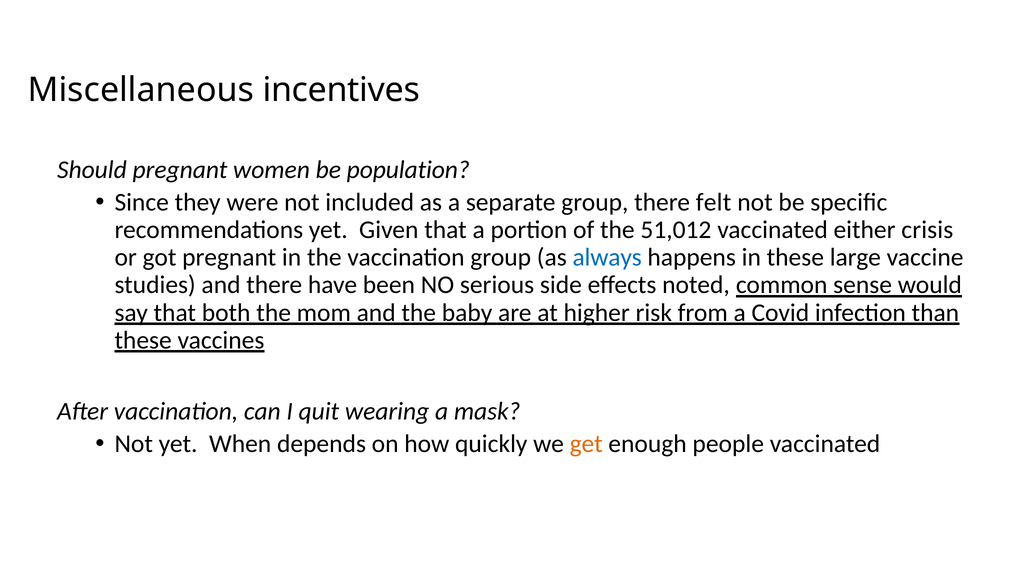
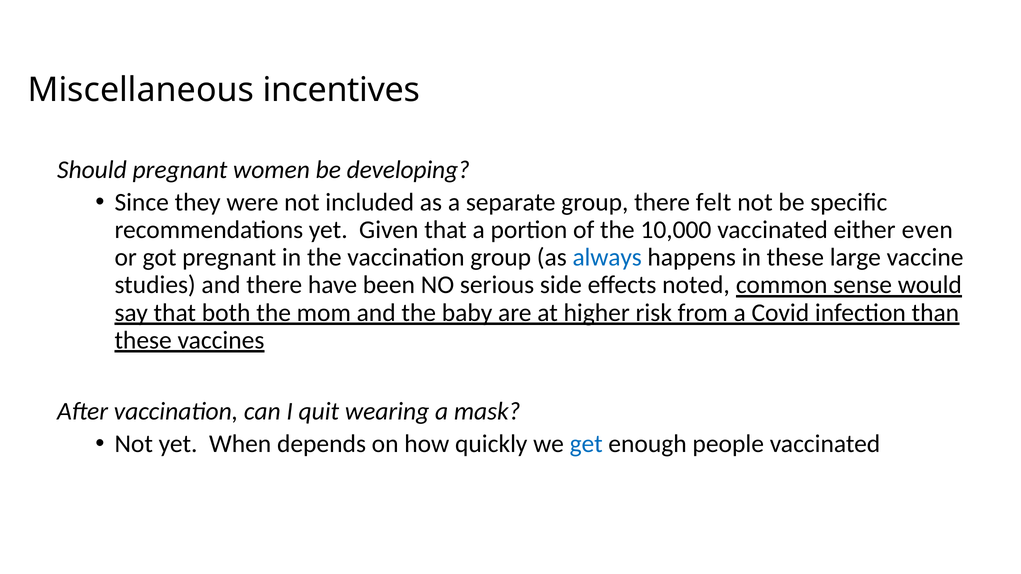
population: population -> developing
51,012: 51,012 -> 10,000
crisis: crisis -> even
get colour: orange -> blue
